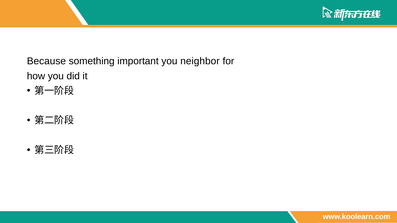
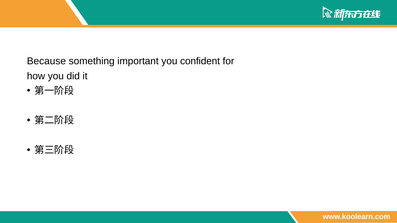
neighbor: neighbor -> confident
